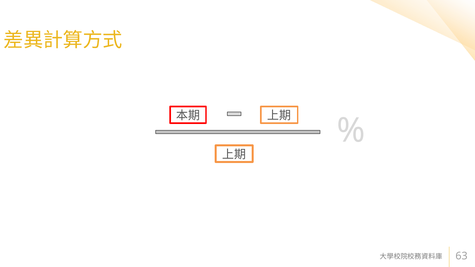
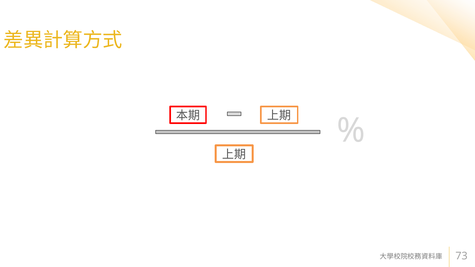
63: 63 -> 73
